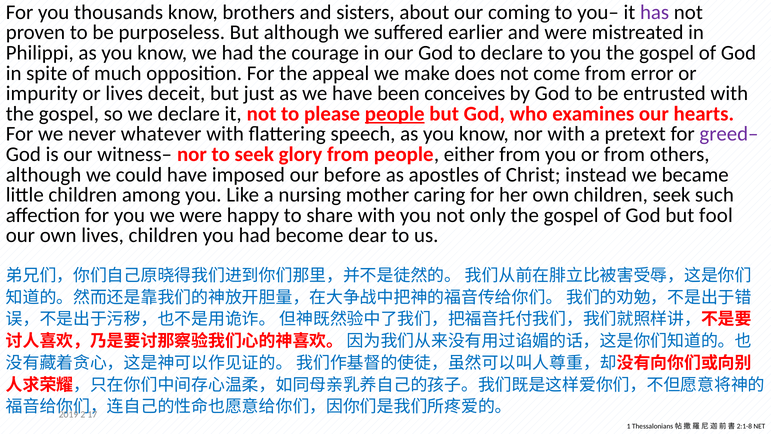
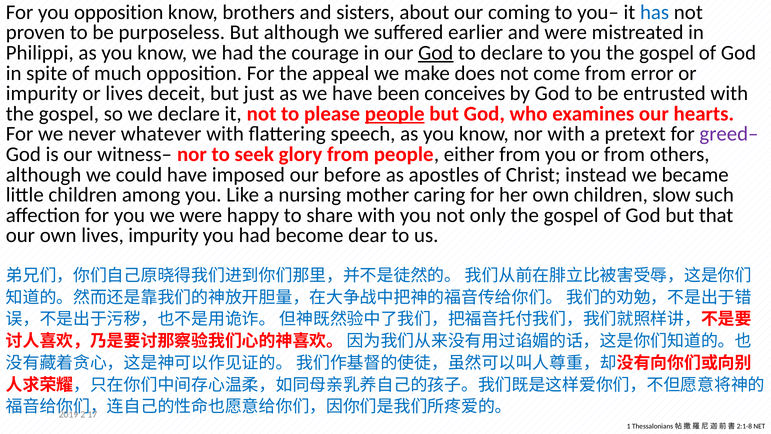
you thousands: thousands -> opposition
has colour: purple -> blue
God at (436, 53) underline: none -> present
children seek: seek -> slow
fool: fool -> that
lives children: children -> impurity
